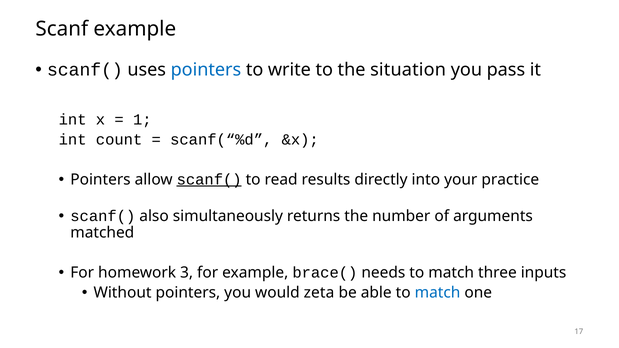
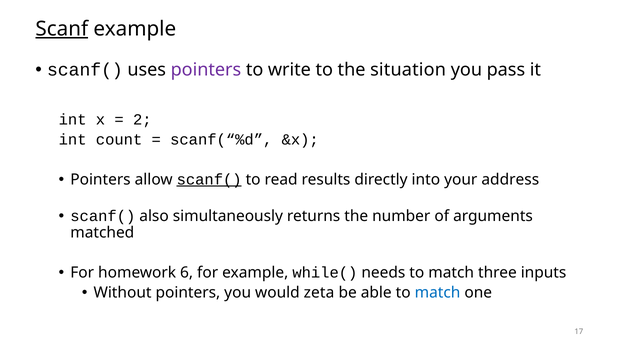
Scanf underline: none -> present
pointers at (206, 70) colour: blue -> purple
1: 1 -> 2
practice: practice -> address
3: 3 -> 6
brace(: brace( -> while(
